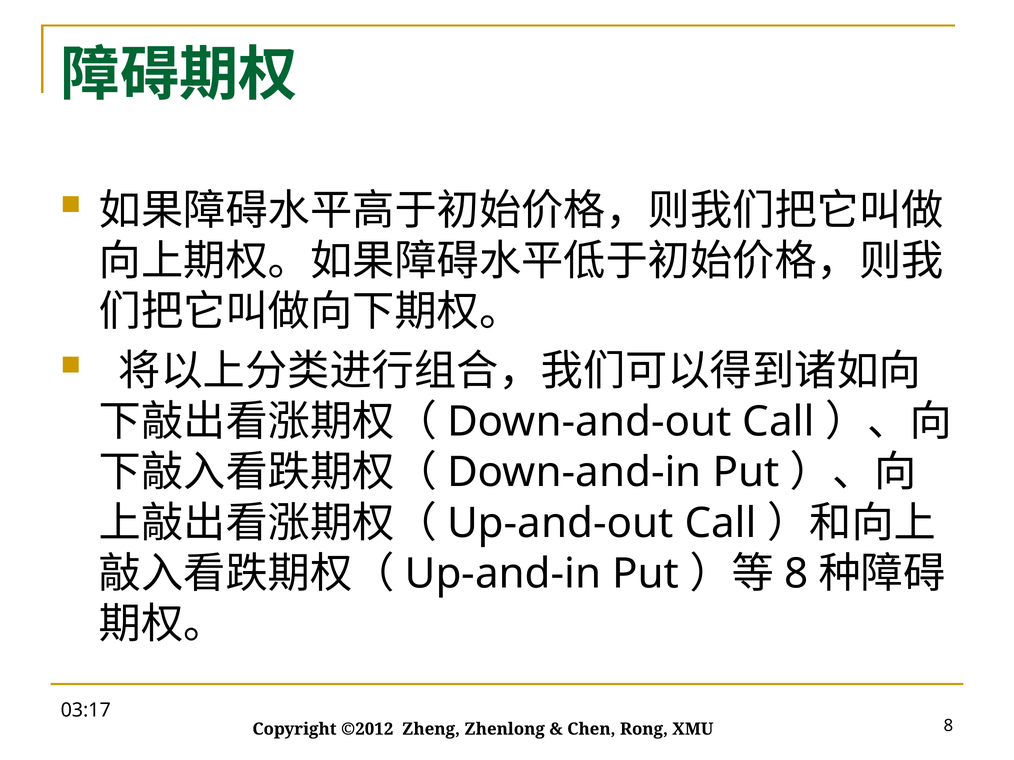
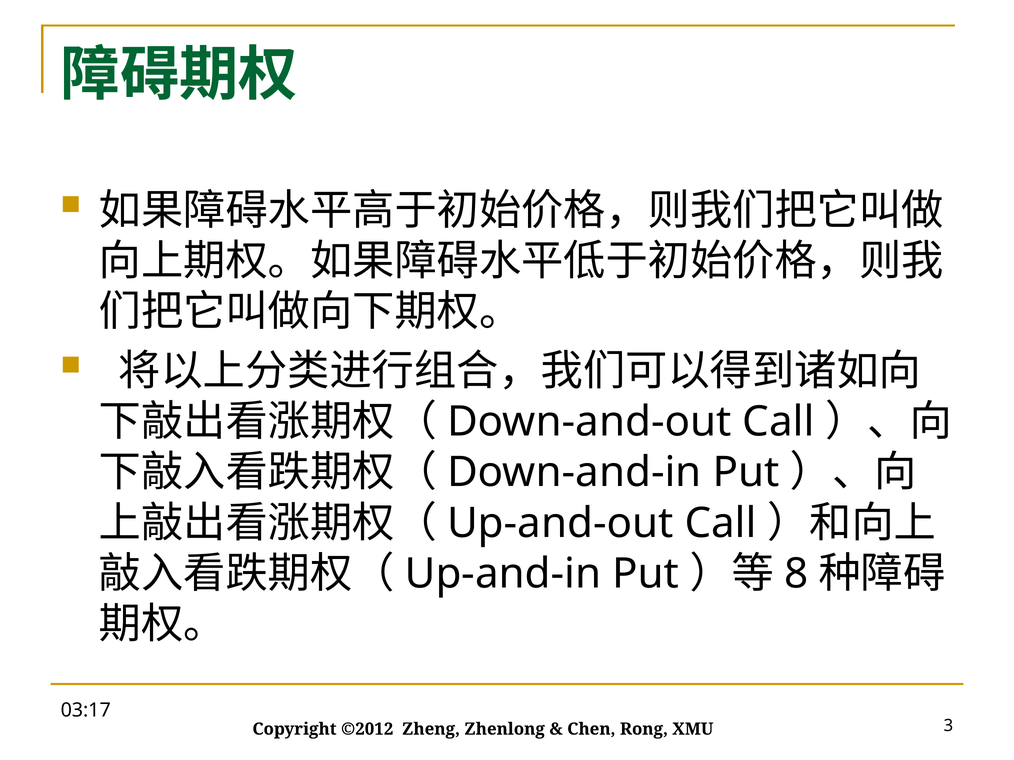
XMU 8: 8 -> 3
